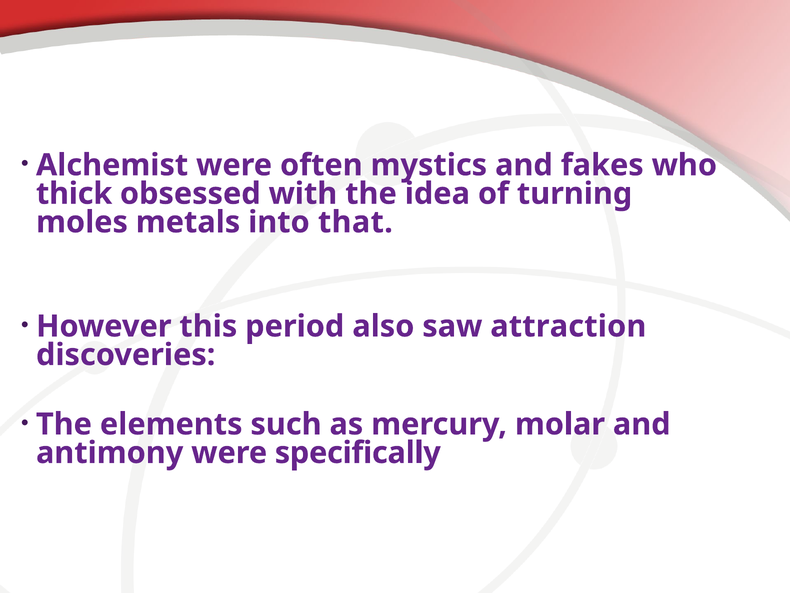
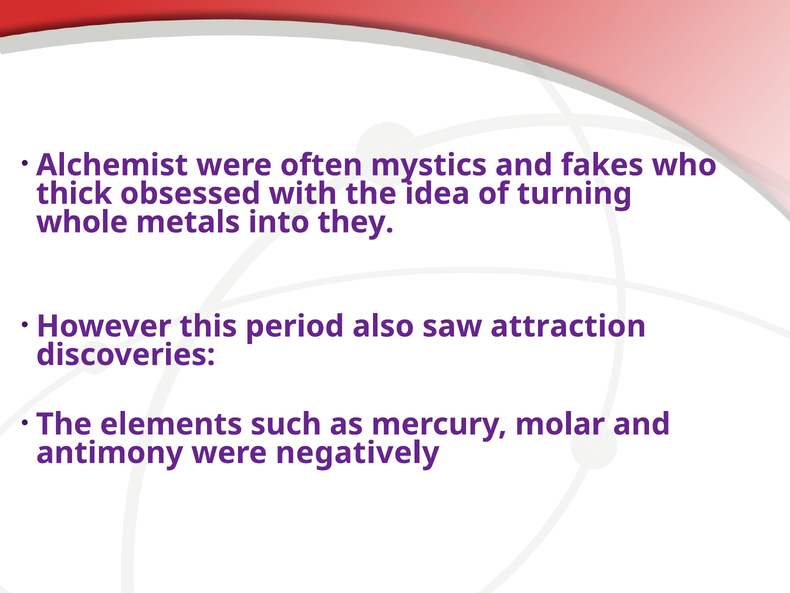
moles: moles -> whole
that: that -> they
specifically: specifically -> negatively
